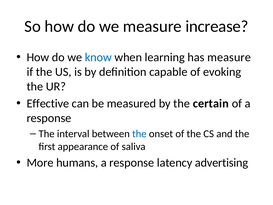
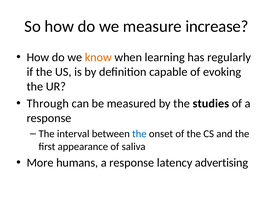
know colour: blue -> orange
has measure: measure -> regularly
Effective: Effective -> Through
certain: certain -> studies
